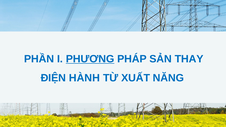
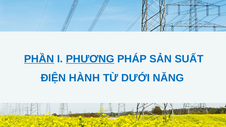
PHẦN underline: none -> present
THAY: THAY -> SUẤT
XUẤT: XUẤT -> DƯỚI
